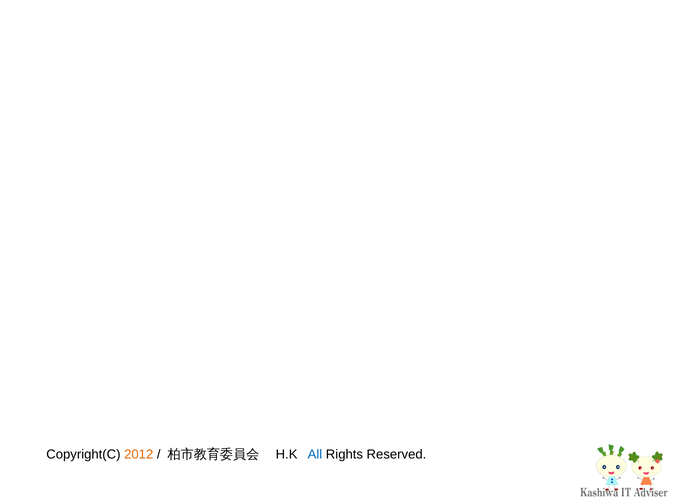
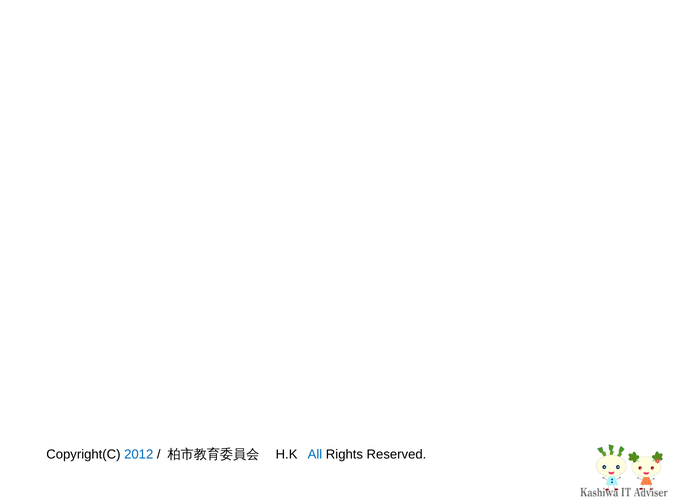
2012 colour: orange -> blue
